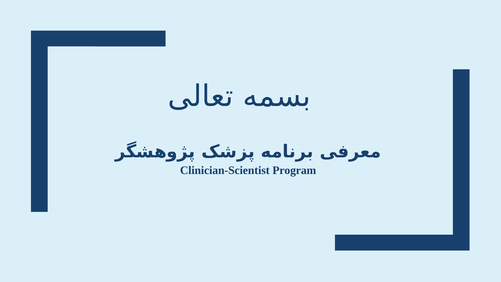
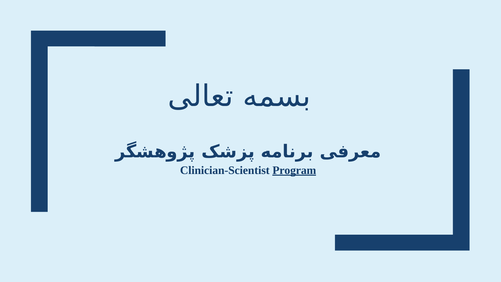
Program underline: none -> present
